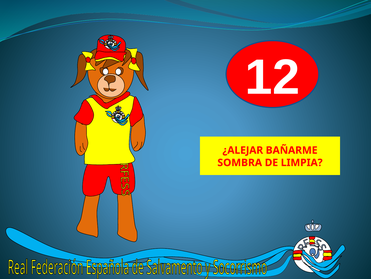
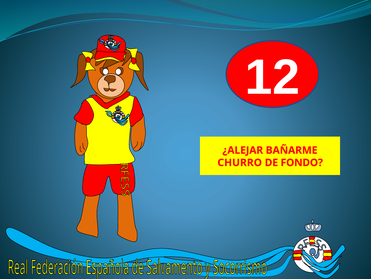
SOMBRA: SOMBRA -> CHURRO
LIMPIA: LIMPIA -> FONDO
